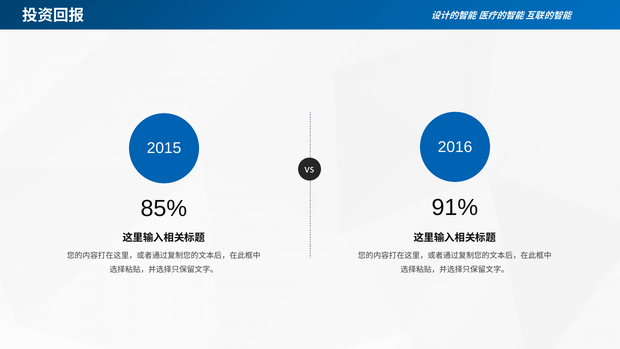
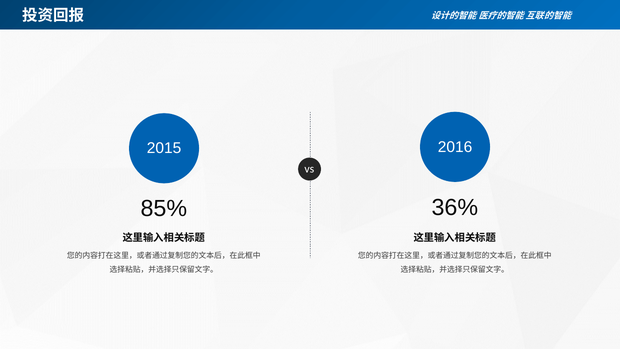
91%: 91% -> 36%
